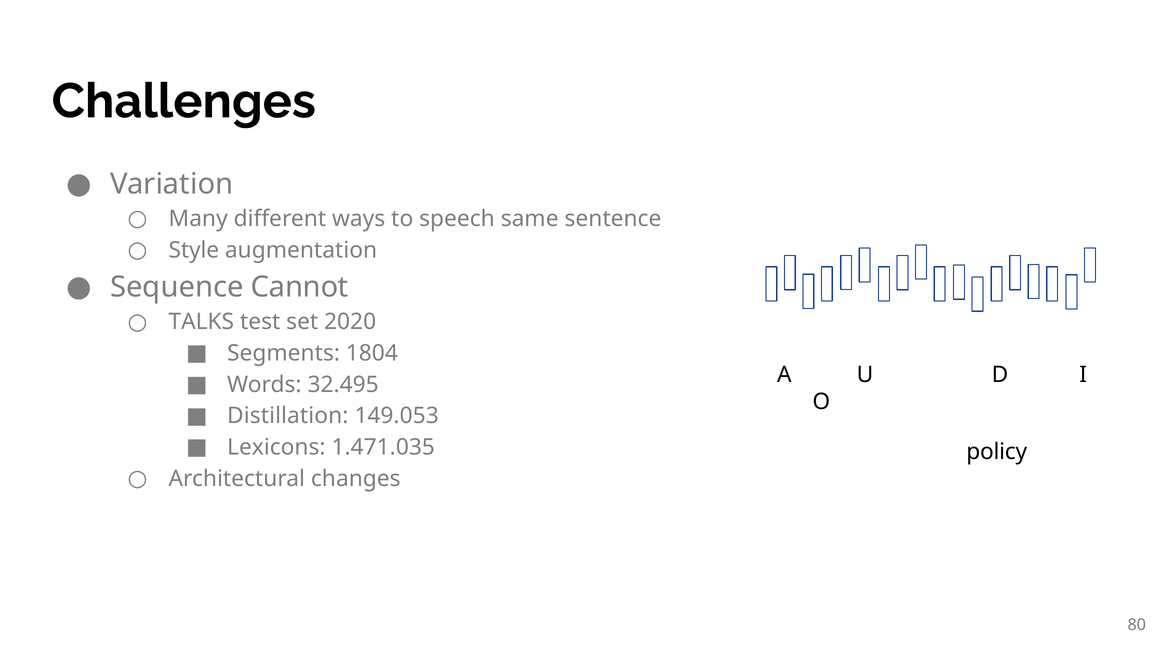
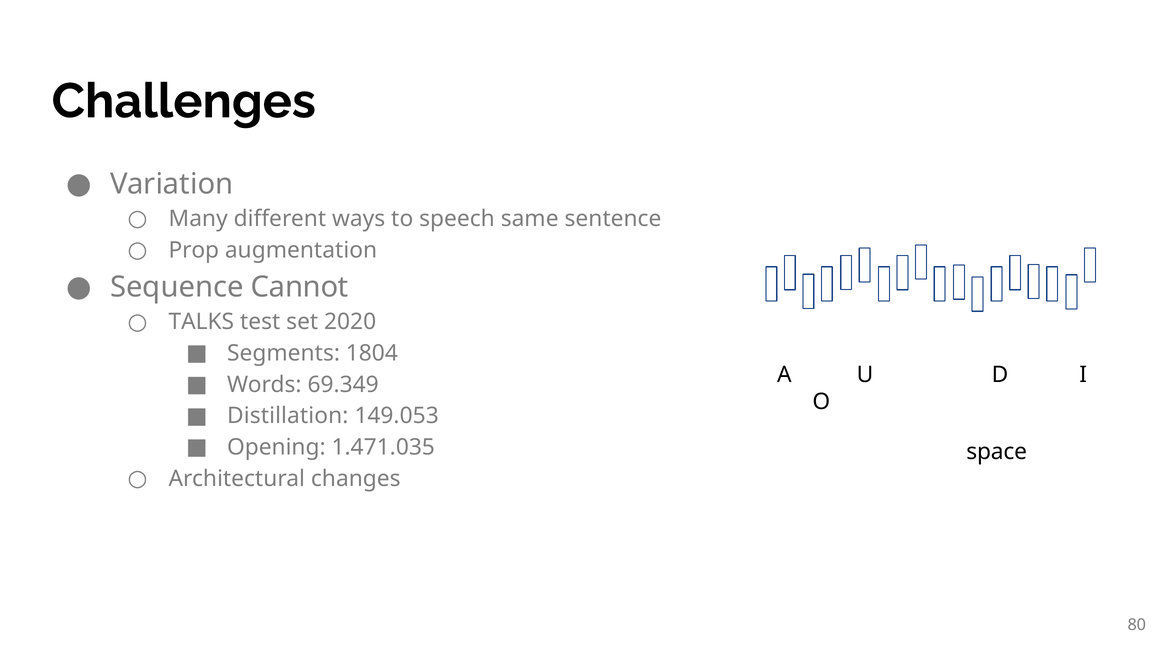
Style: Style -> Prop
32.495: 32.495 -> 69.349
Lexicons: Lexicons -> Opening
policy: policy -> space
